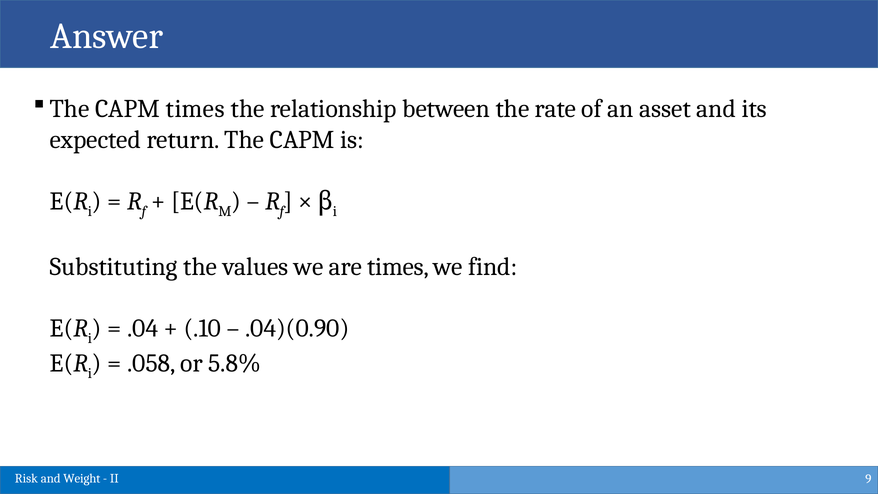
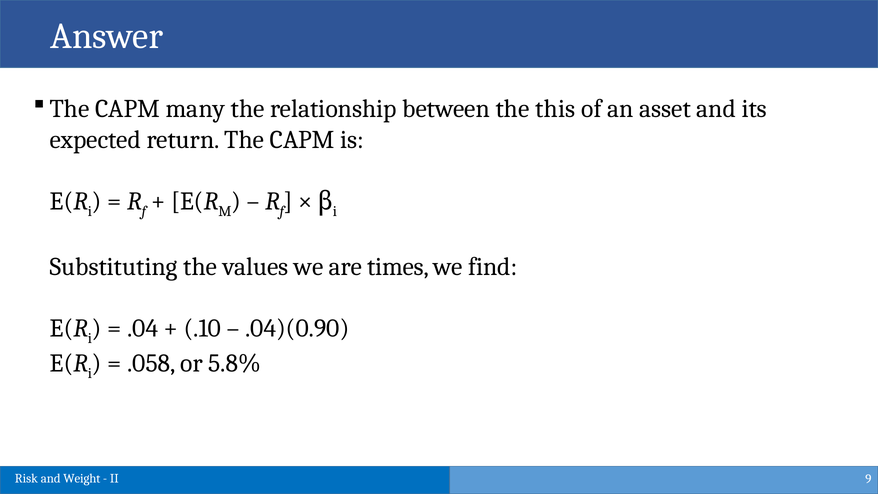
CAPM times: times -> many
rate: rate -> this
